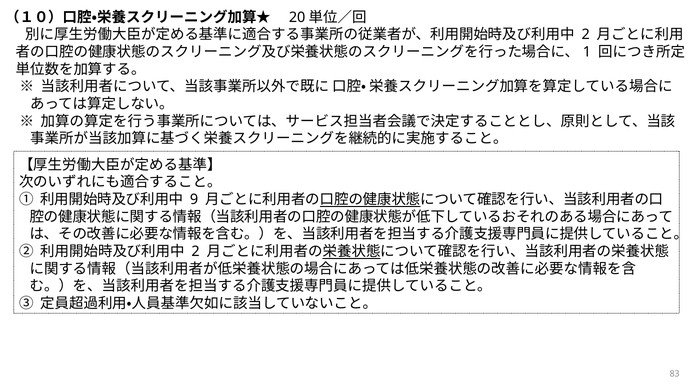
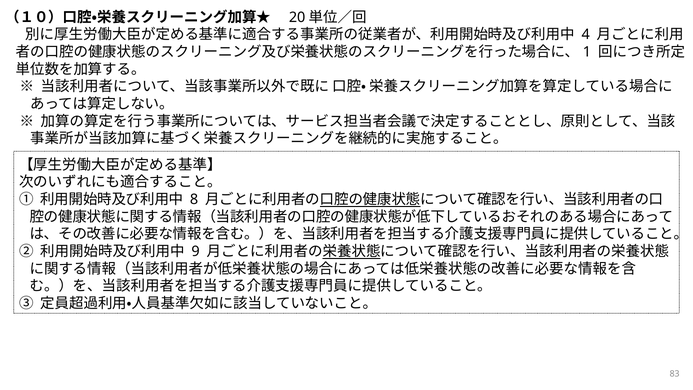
2 at (586, 35): 2 -> 4
9: 9 -> 8
2 at (196, 251): 2 -> 9
